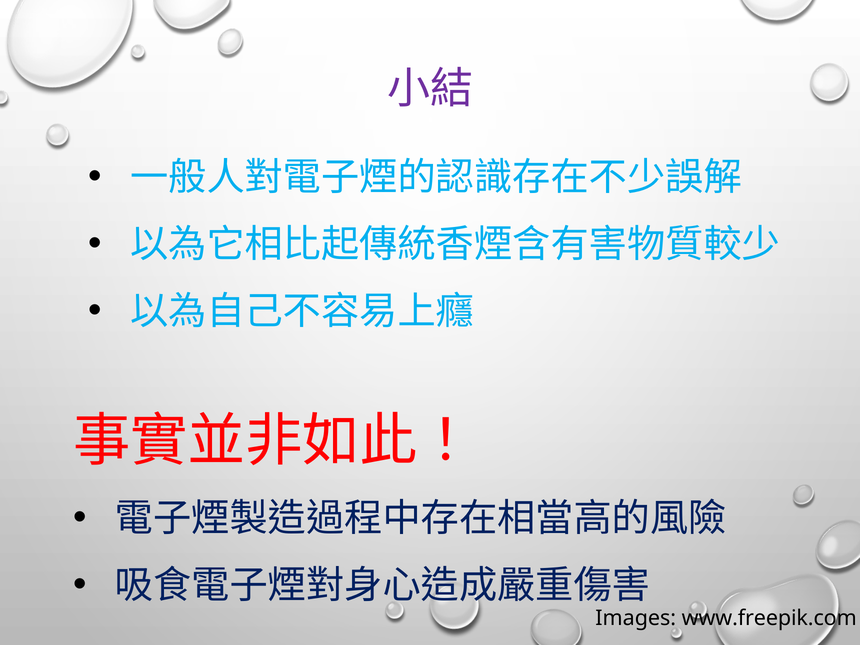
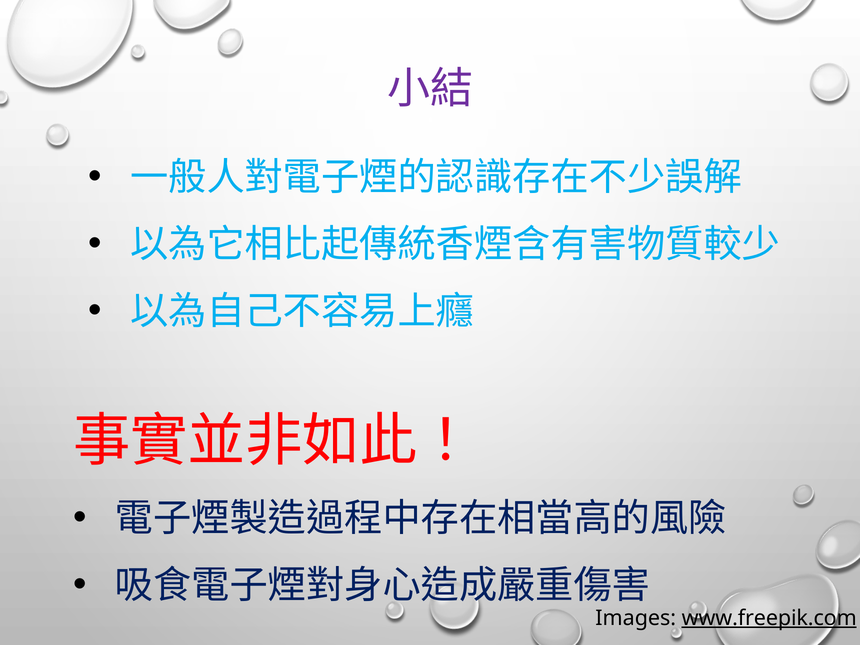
www.freepik.com underline: none -> present
